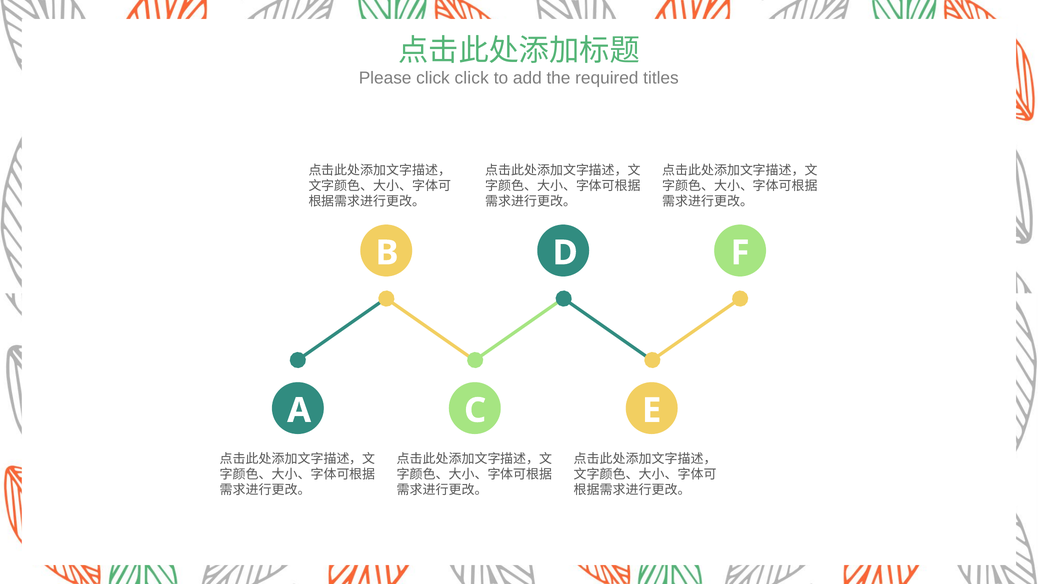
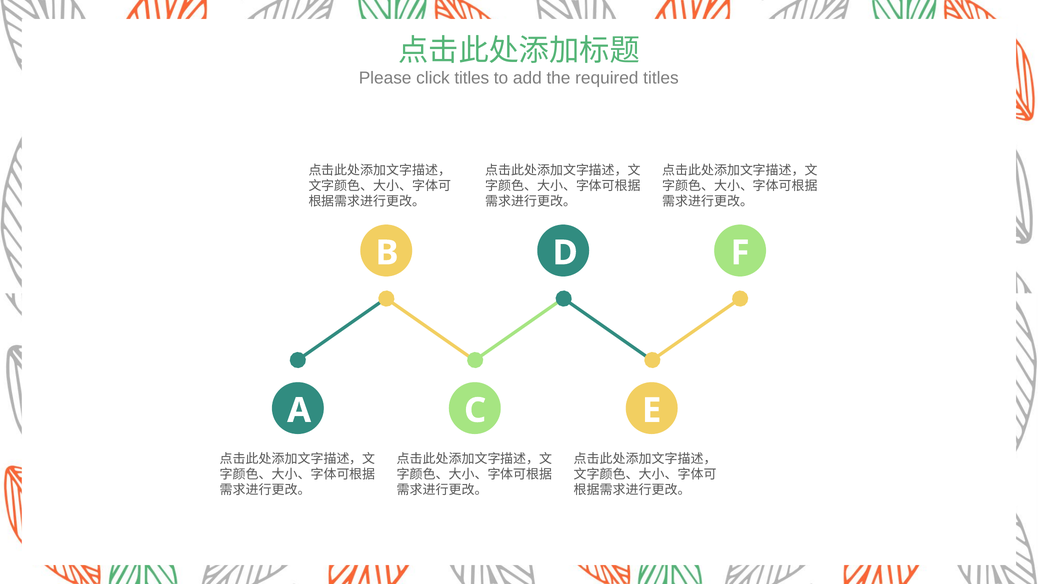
click click: click -> titles
